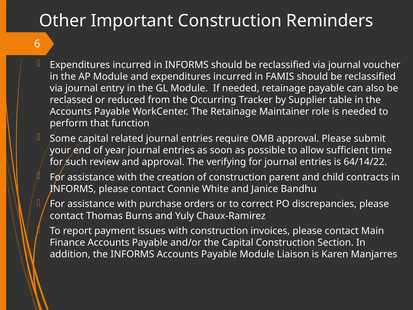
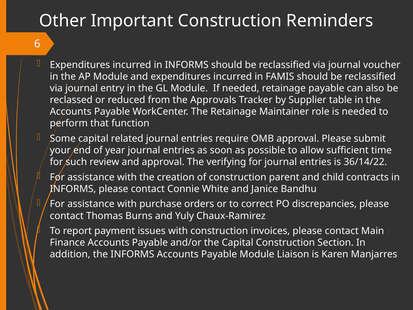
Occurring: Occurring -> Approvals
64/14/22: 64/14/22 -> 36/14/22
